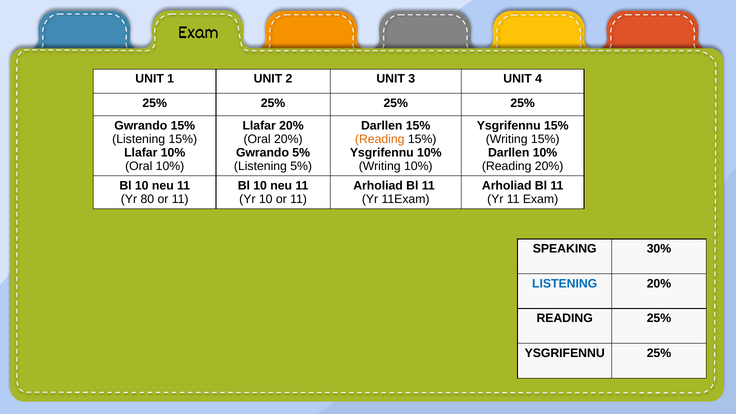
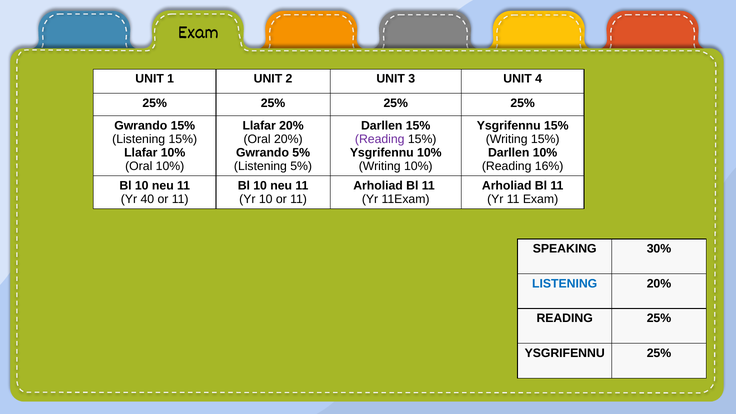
Reading at (380, 139) colour: orange -> purple
Reading 20%: 20% -> 16%
80: 80 -> 40
